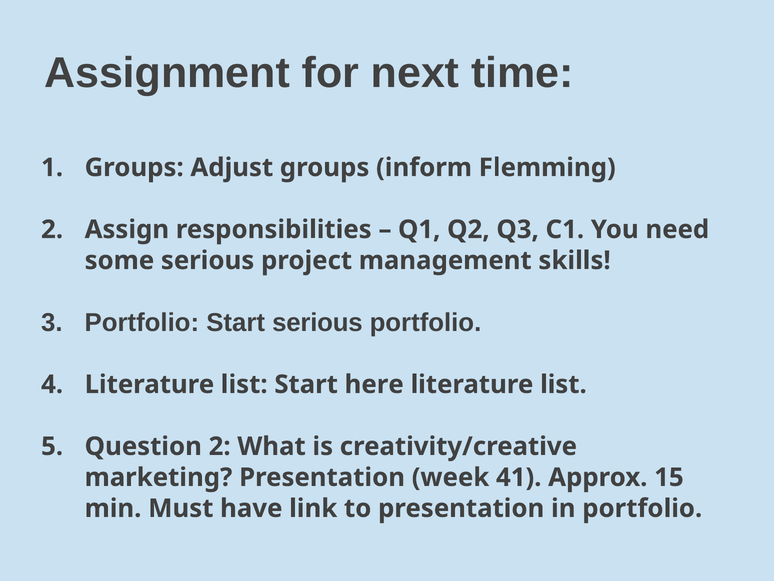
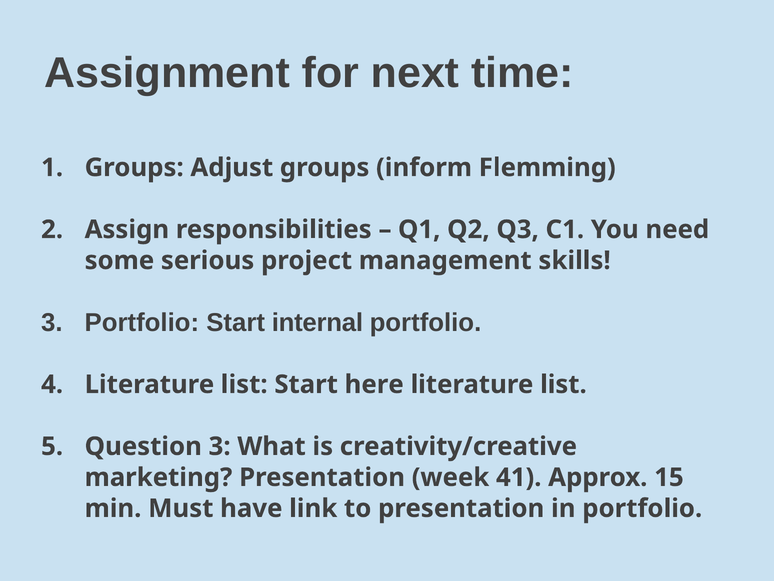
Start serious: serious -> internal
Question 2: 2 -> 3
